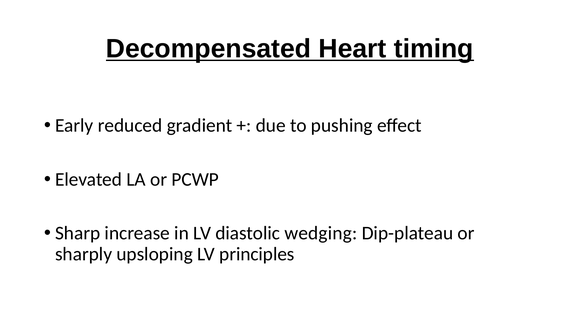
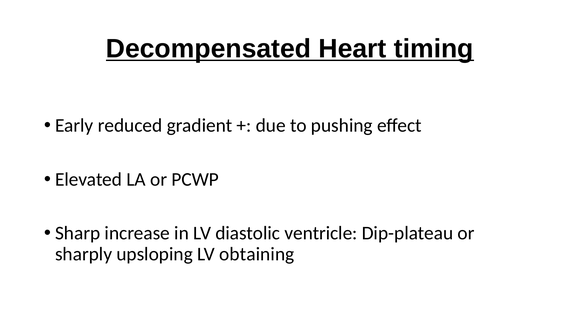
wedging: wedging -> ventricle
principles: principles -> obtaining
